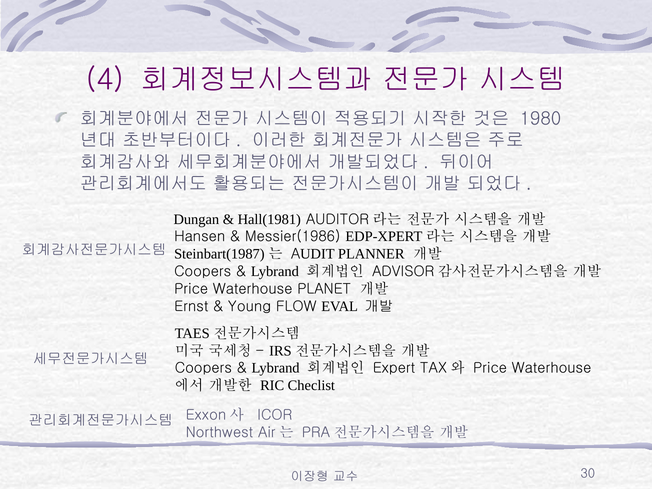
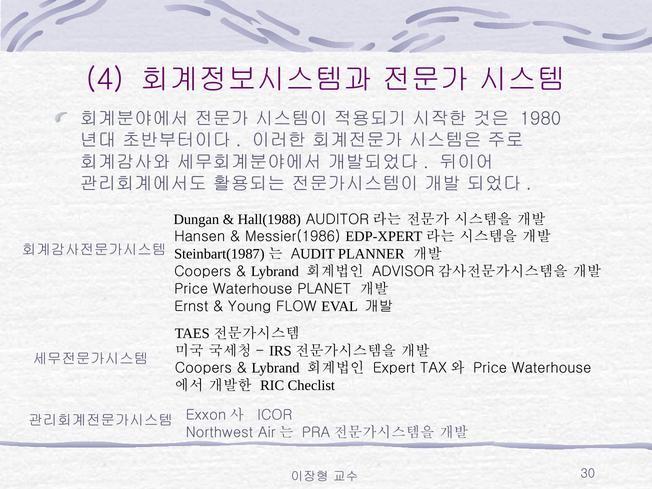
Hall(1981: Hall(1981 -> Hall(1988
